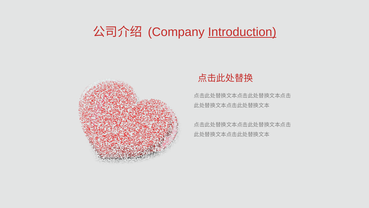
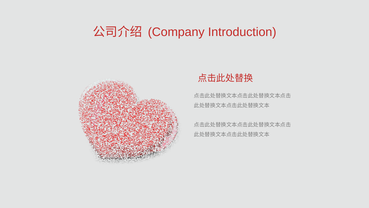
Introduction underline: present -> none
